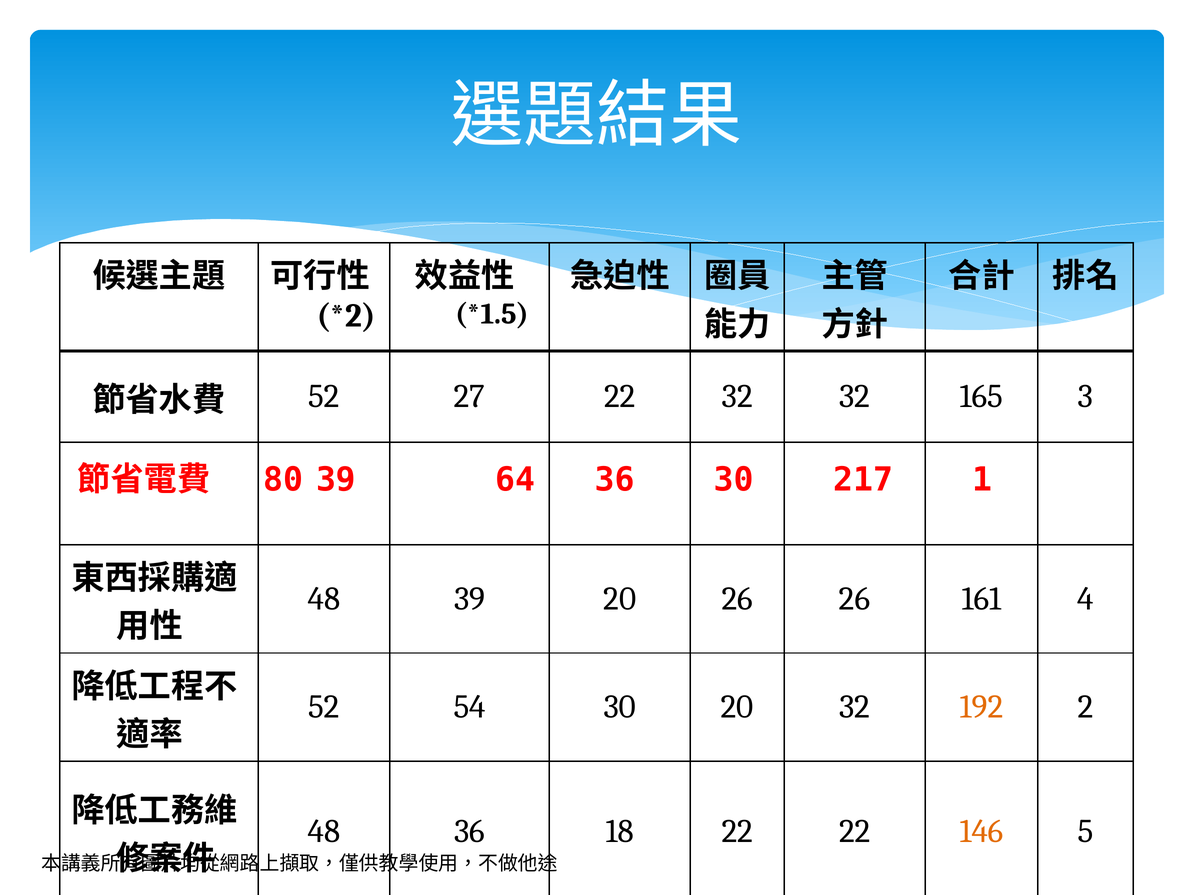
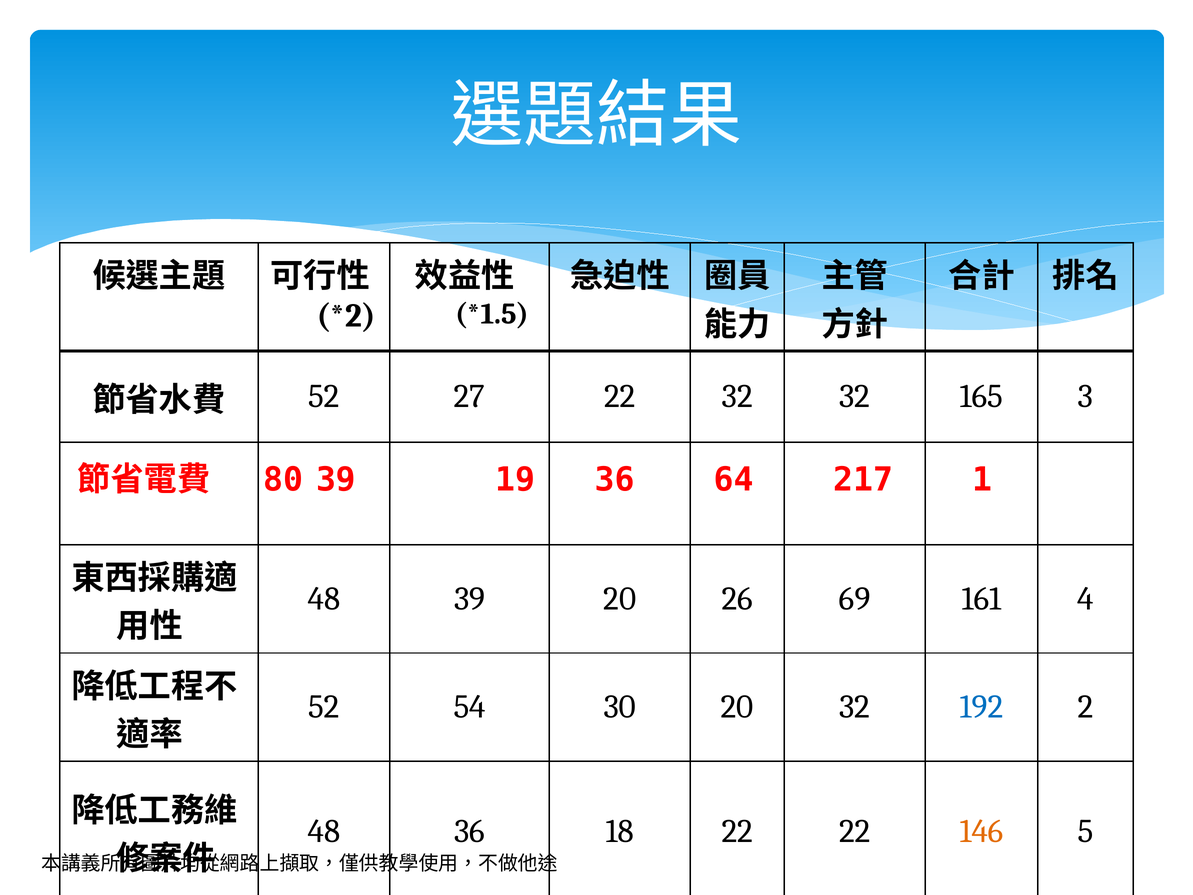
64: 64 -> 19
36 30: 30 -> 64
26 26: 26 -> 69
192 colour: orange -> blue
